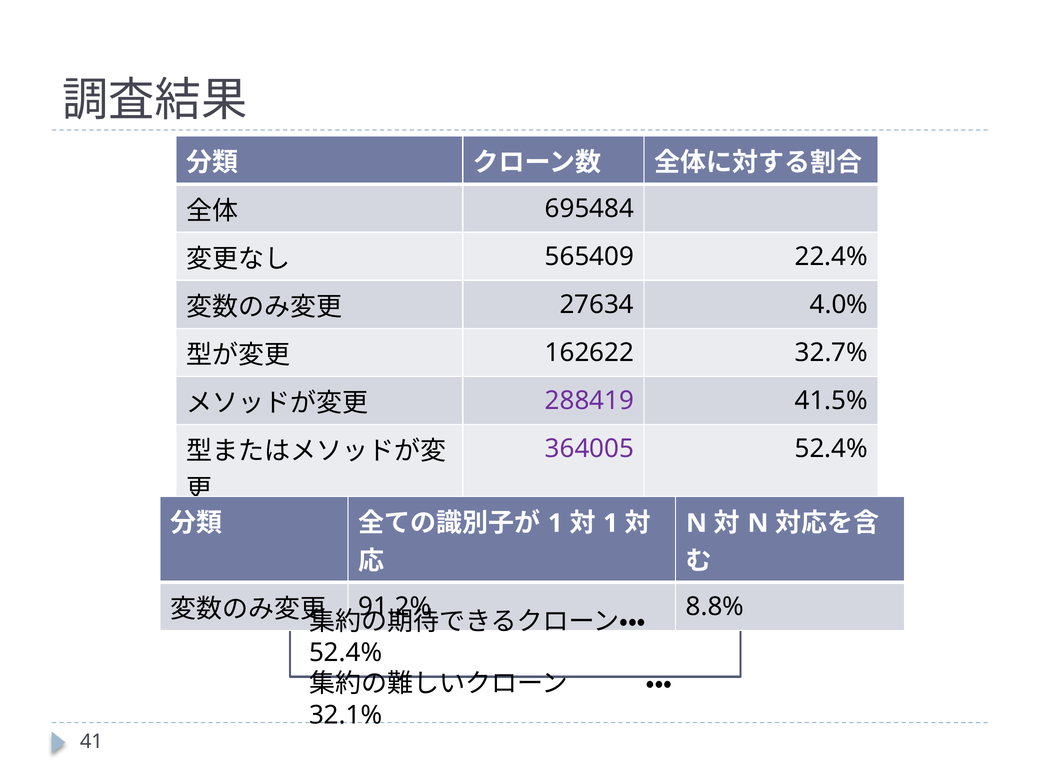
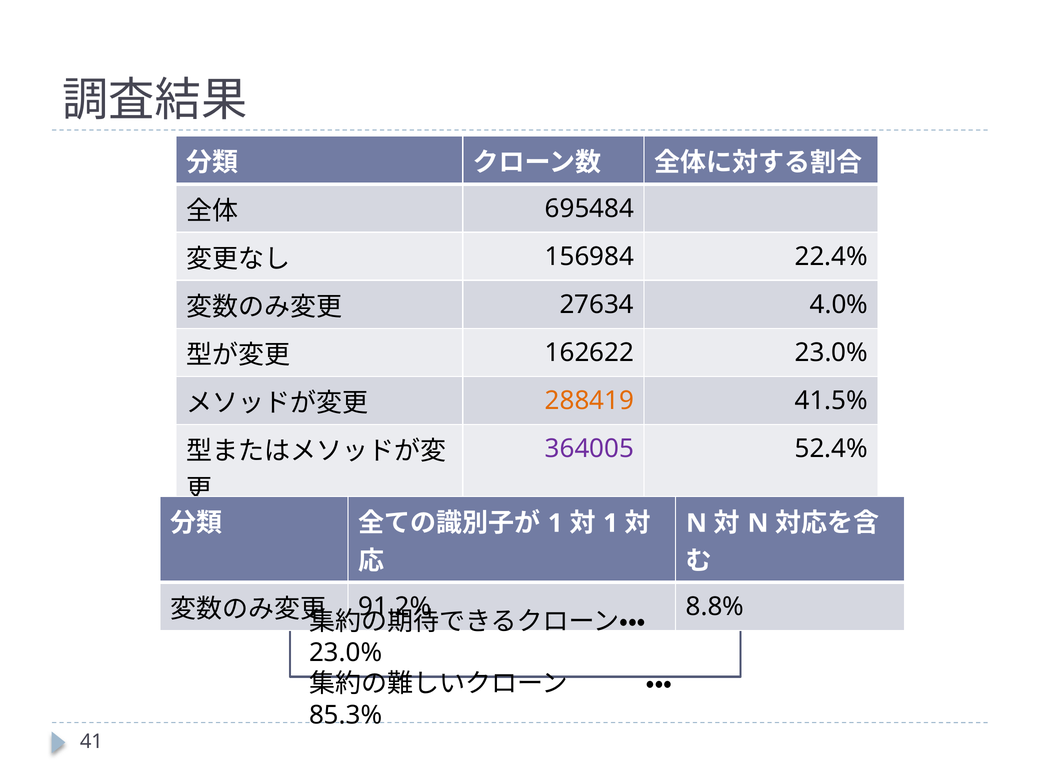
565409: 565409 -> 156984
162622 32.7%: 32.7% -> 23.0%
288419 colour: purple -> orange
52.4% at (346, 653): 52.4% -> 23.0%
32.1%: 32.1% -> 85.3%
